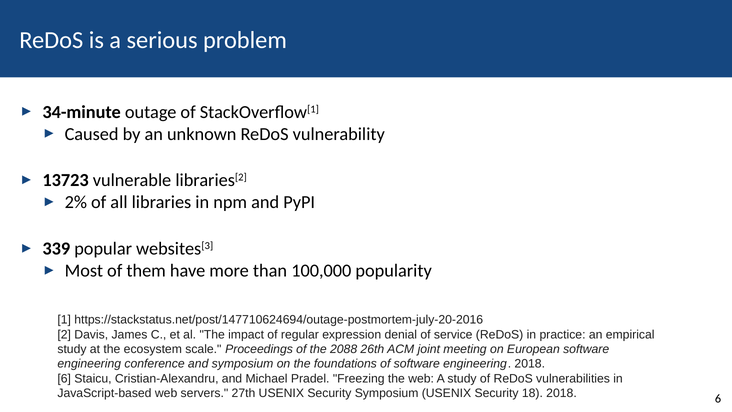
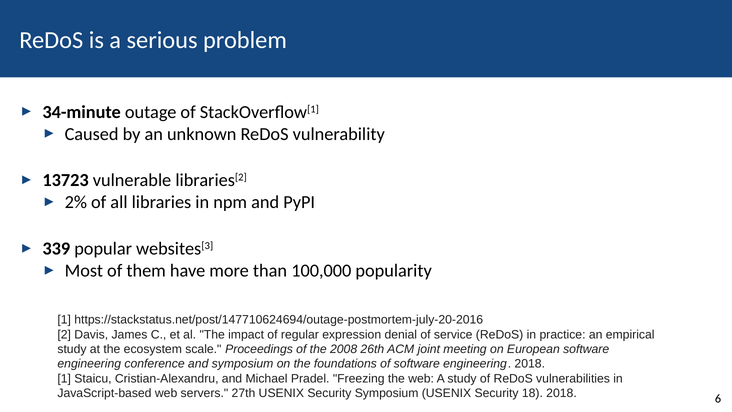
2088: 2088 -> 2008
6 at (64, 378): 6 -> 1
